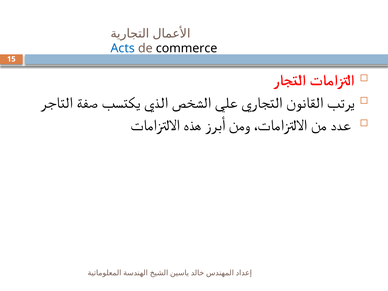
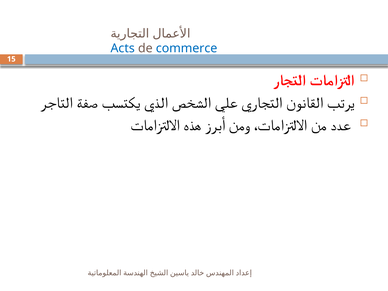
commerce colour: black -> blue
